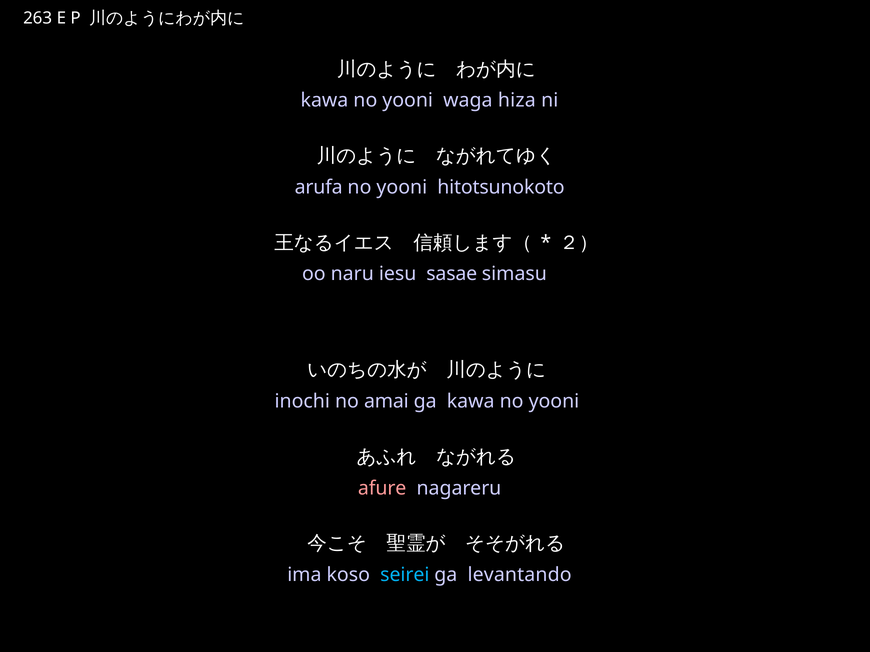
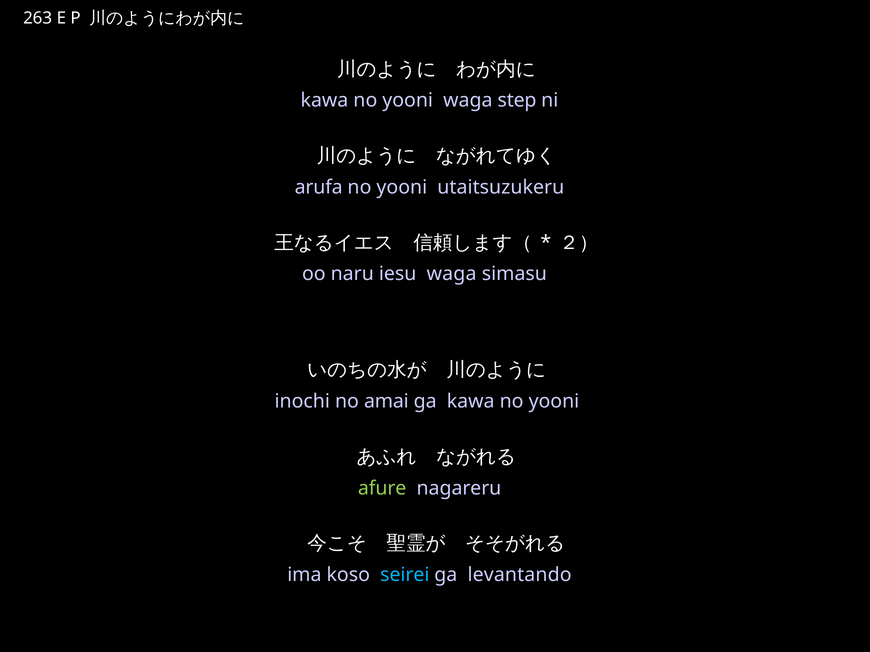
hiza: hiza -> step
hitotsunokoto: hitotsunokoto -> utaitsuzukeru
iesu sasae: sasae -> waga
afure colour: pink -> light green
